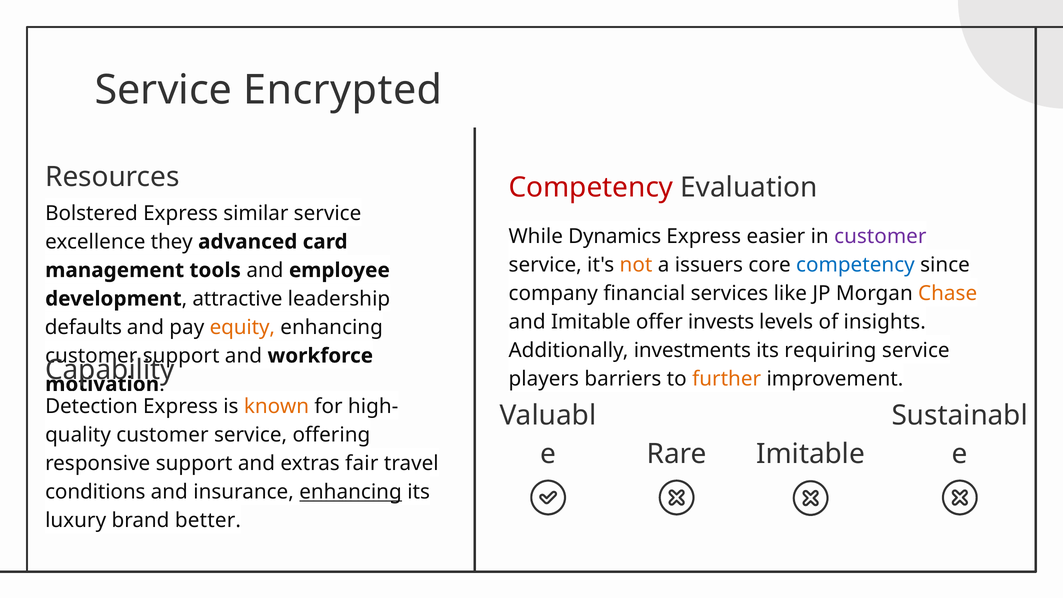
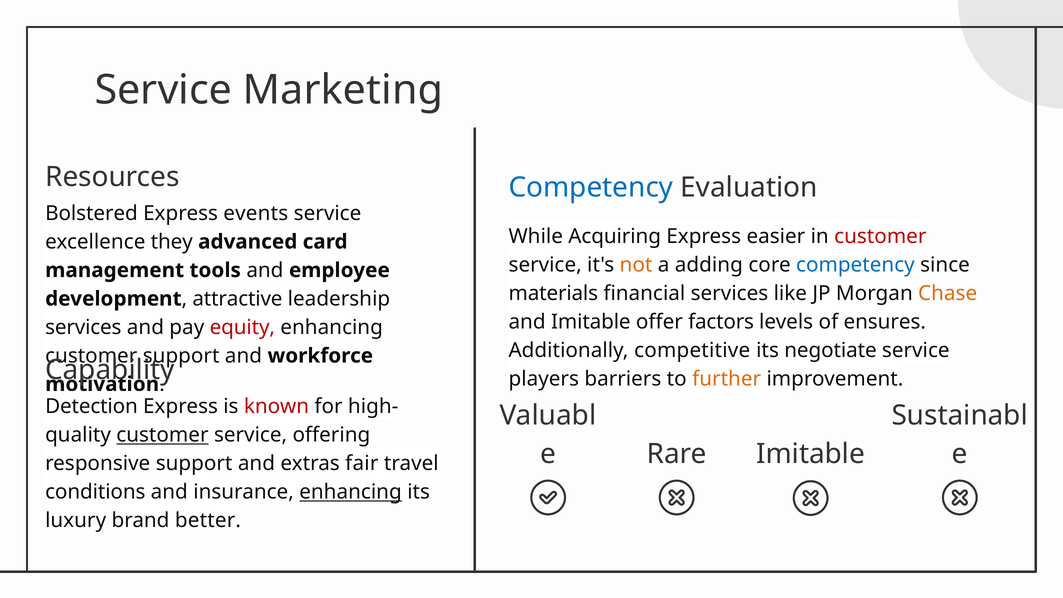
Encrypted: Encrypted -> Marketing
Competency at (591, 187) colour: red -> blue
similar: similar -> events
Dynamics: Dynamics -> Acquiring
customer at (880, 237) colour: purple -> red
issuers: issuers -> adding
company: company -> materials
invests: invests -> factors
insights: insights -> ensures
defaults at (83, 327): defaults -> services
equity colour: orange -> red
investments: investments -> competitive
requiring: requiring -> negotiate
known colour: orange -> red
customer at (162, 435) underline: none -> present
